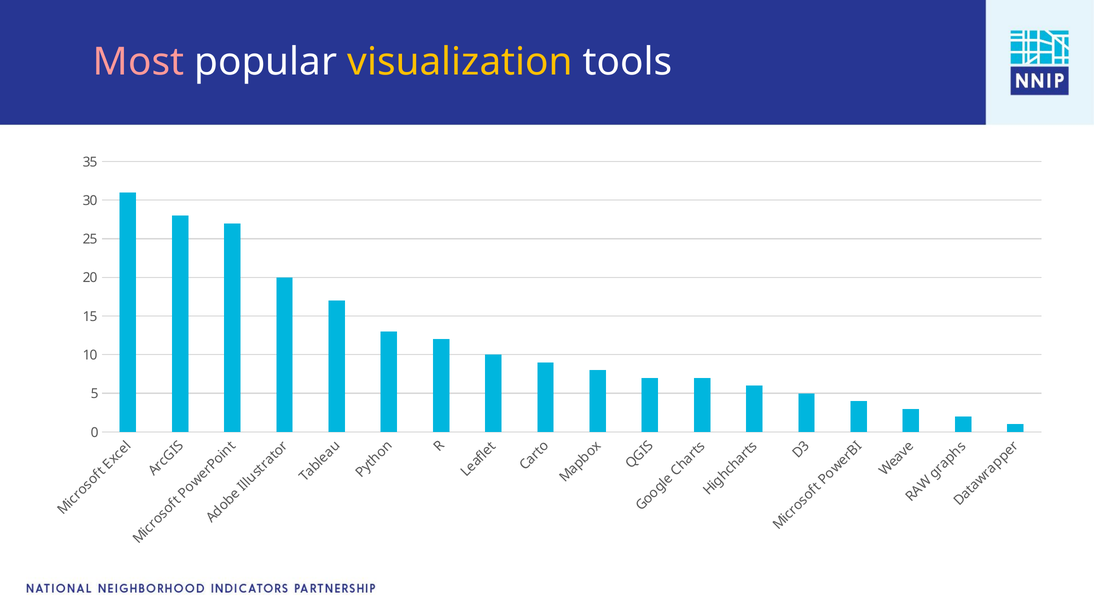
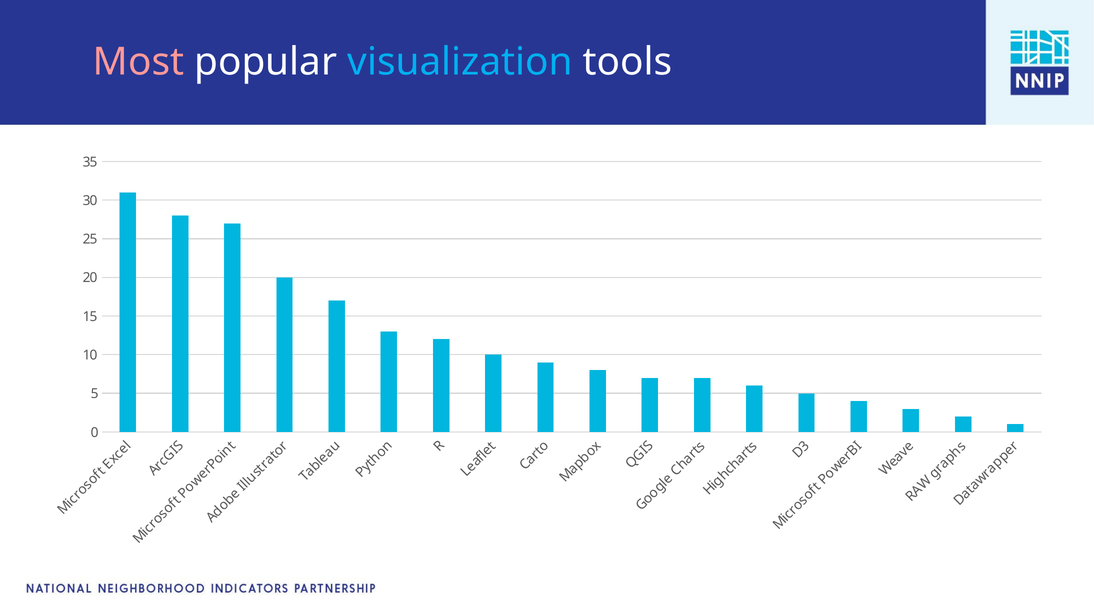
visualization colour: yellow -> light blue
